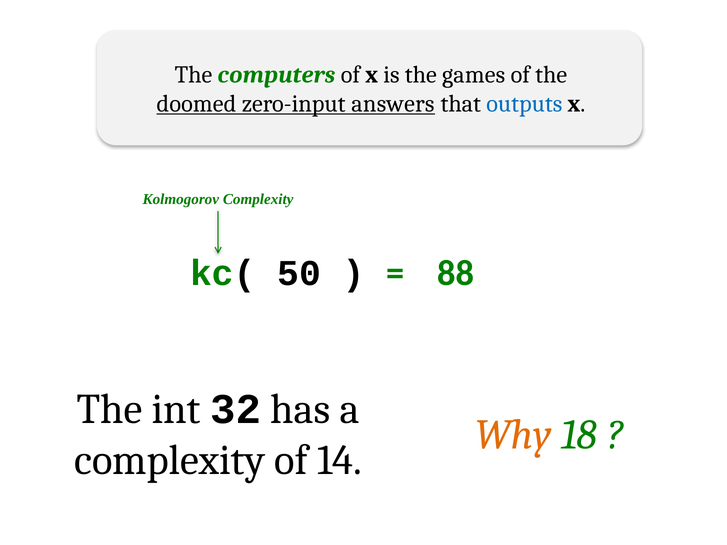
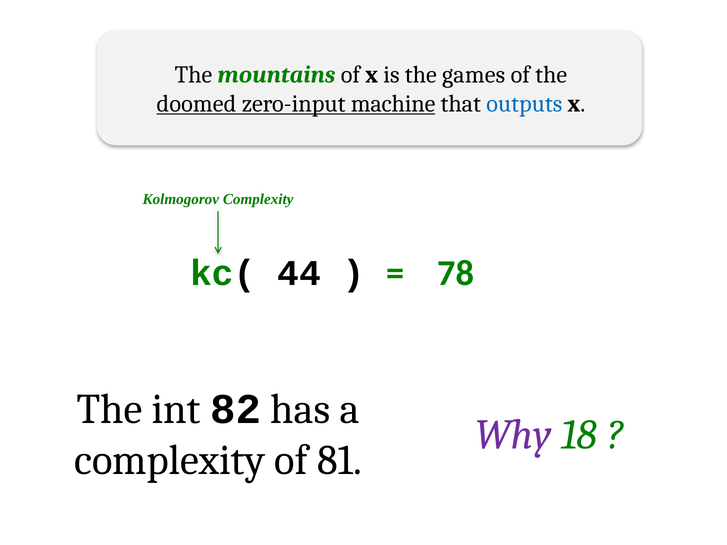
computers: computers -> mountains
answers: answers -> machine
50: 50 -> 44
88: 88 -> 78
32: 32 -> 82
Why colour: orange -> purple
14: 14 -> 81
